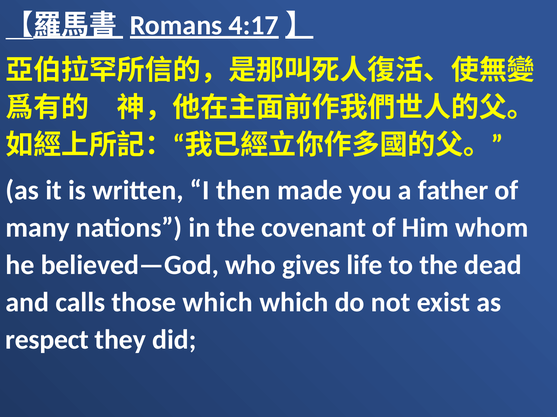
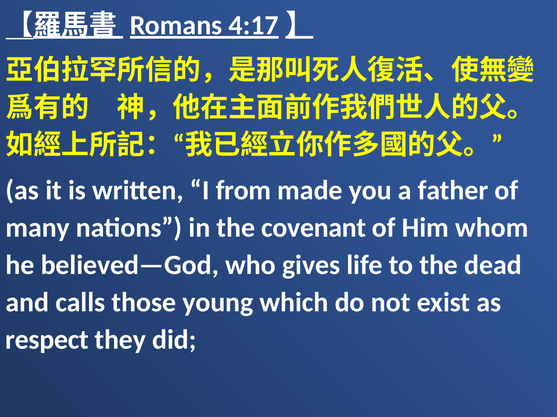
then: then -> from
those which: which -> young
